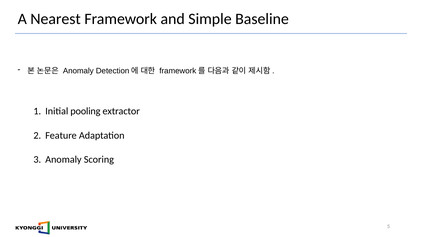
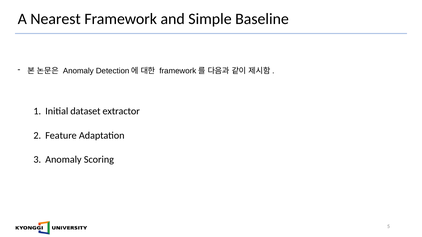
pooling: pooling -> dataset
